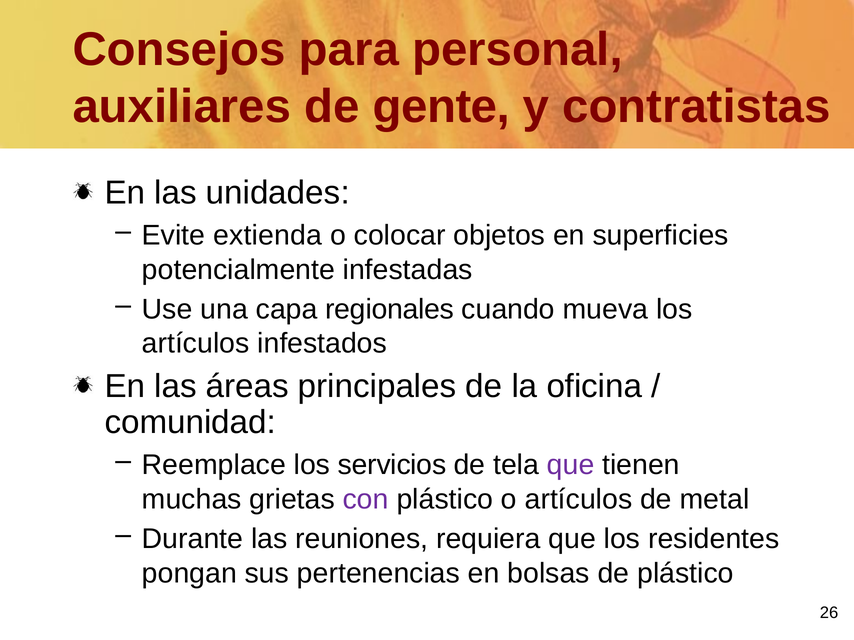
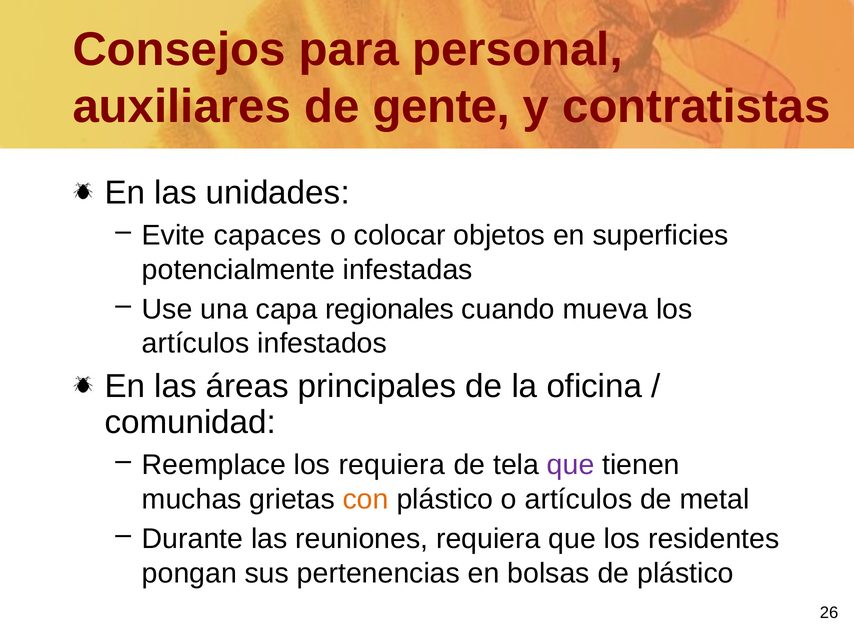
extienda: extienda -> capaces
los servicios: servicios -> requiera
con colour: purple -> orange
